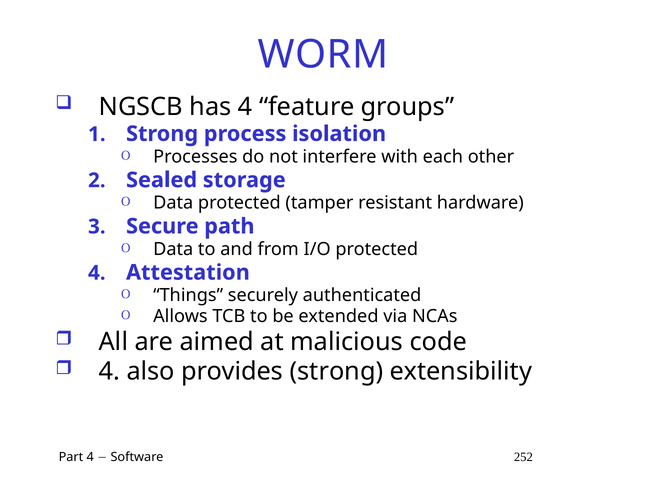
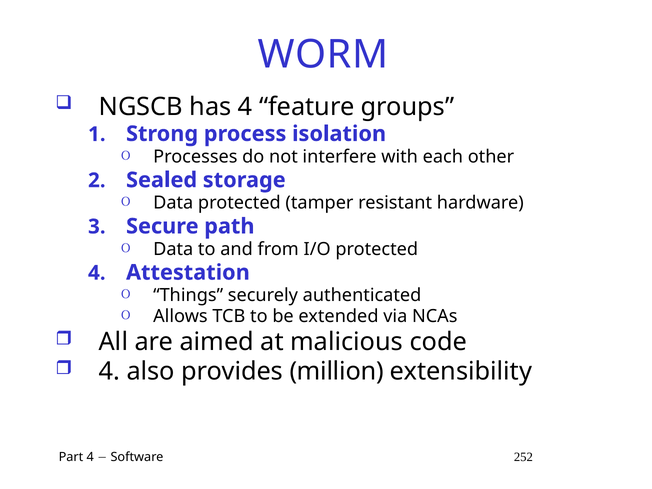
provides strong: strong -> million
